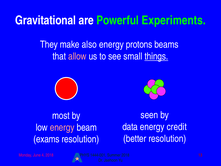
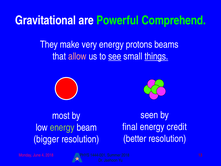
Experiments: Experiments -> Comprehend
also: also -> very
see underline: none -> present
data: data -> final
energy at (62, 127) colour: pink -> light green
exams: exams -> bigger
